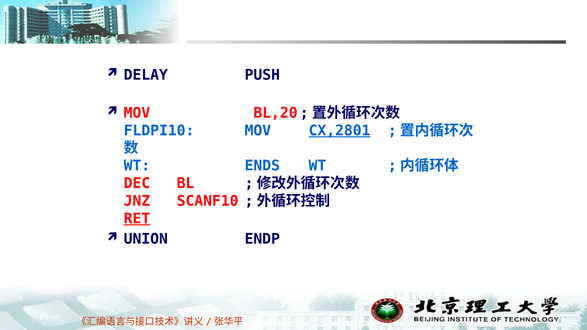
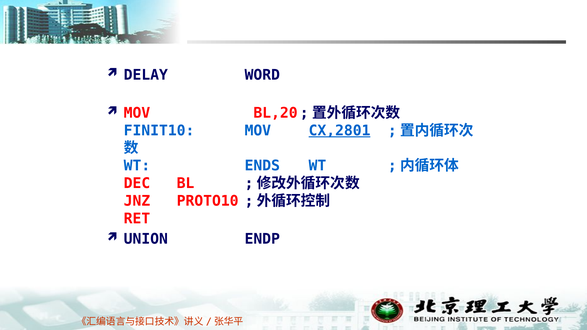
PUSH: PUSH -> WORD
FLDPI10: FLDPI10 -> FINIT10
SCANF10: SCANF10 -> PROTO10
RET underline: present -> none
